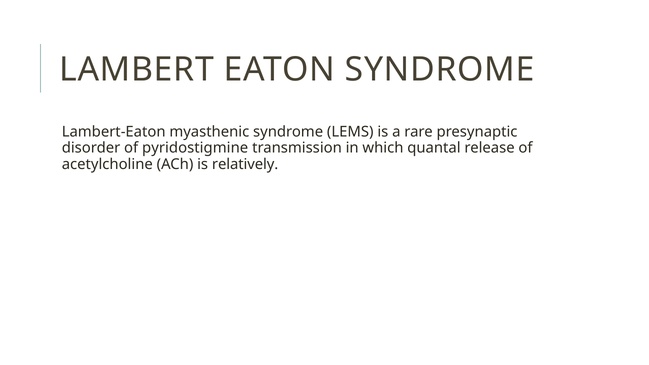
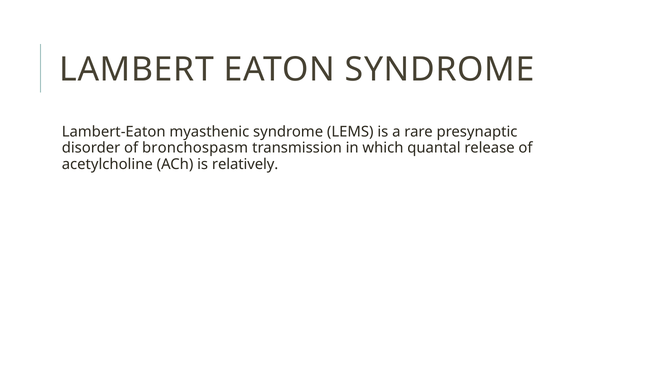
pyridostigmine: pyridostigmine -> bronchospasm
